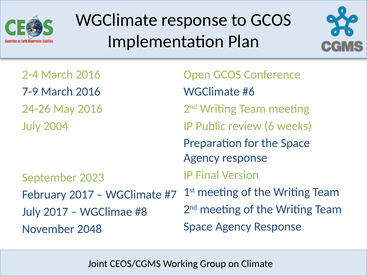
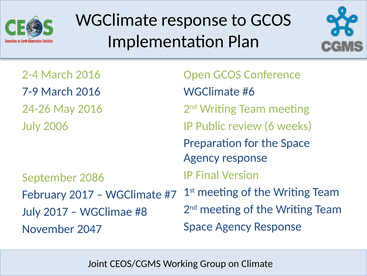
2004: 2004 -> 2006
2023: 2023 -> 2086
2048: 2048 -> 2047
